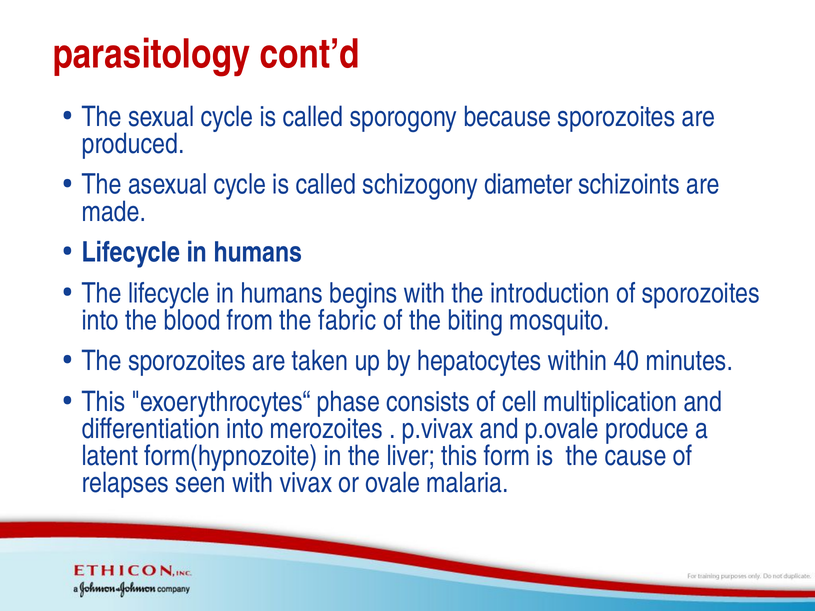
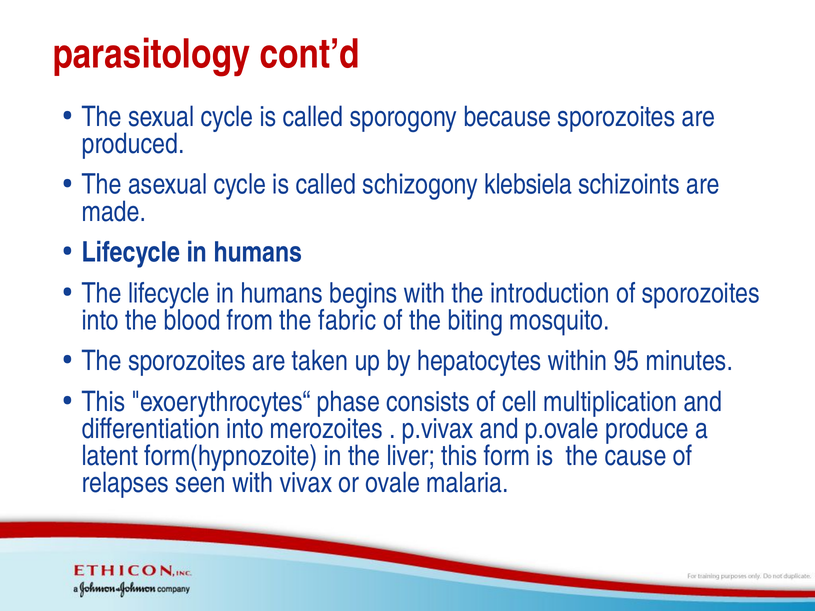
diameter: diameter -> klebsiela
40: 40 -> 95
